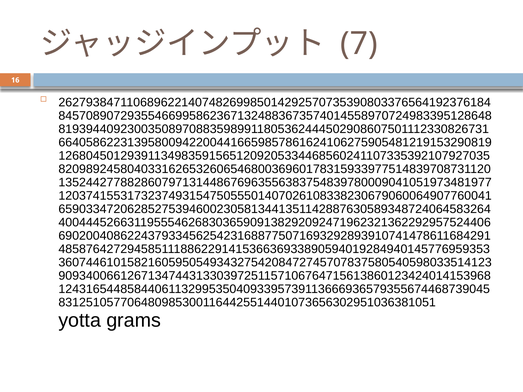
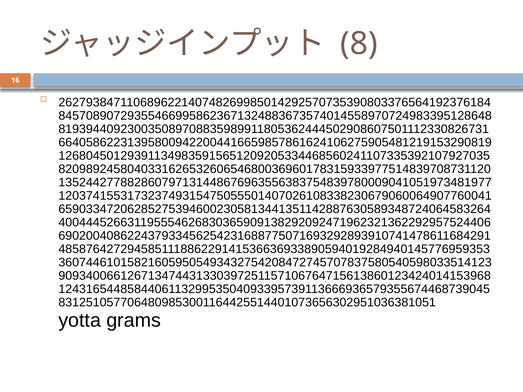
7: 7 -> 8
